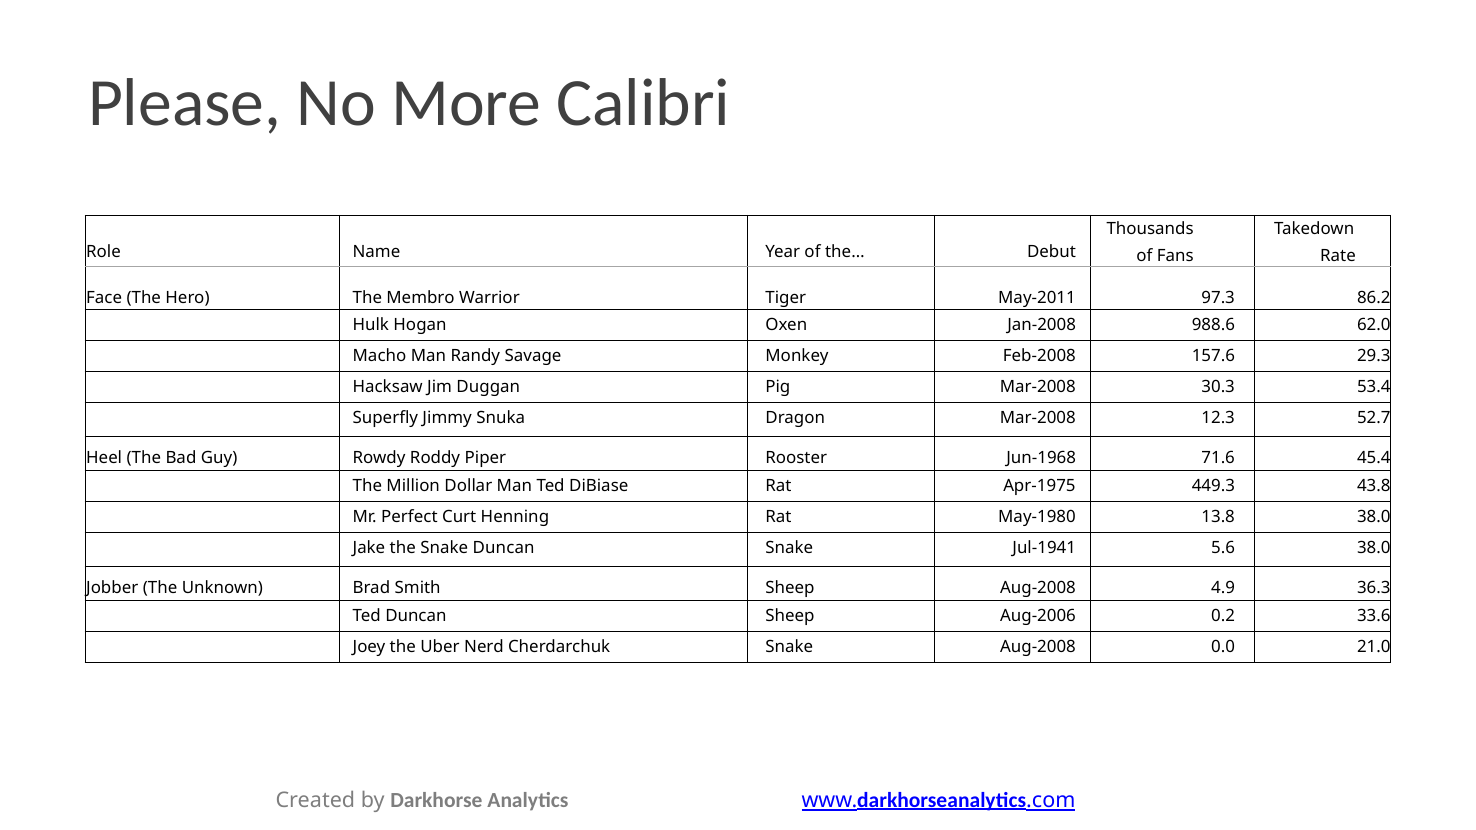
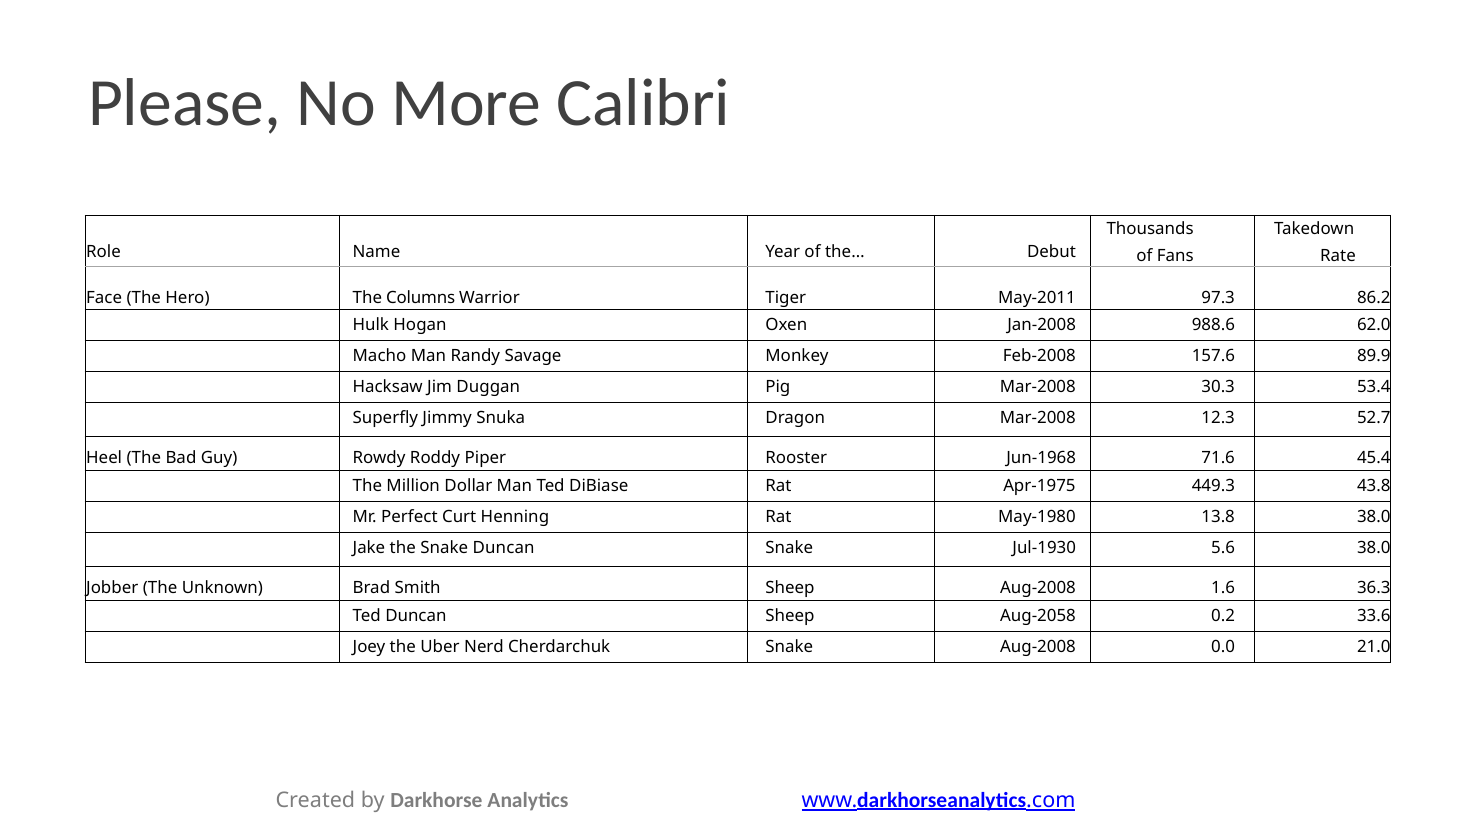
Membro: Membro -> Columns
29.3: 29.3 -> 89.9
Jul-1941: Jul-1941 -> Jul-1930
4.9: 4.9 -> 1.6
Aug-2006: Aug-2006 -> Aug-2058
